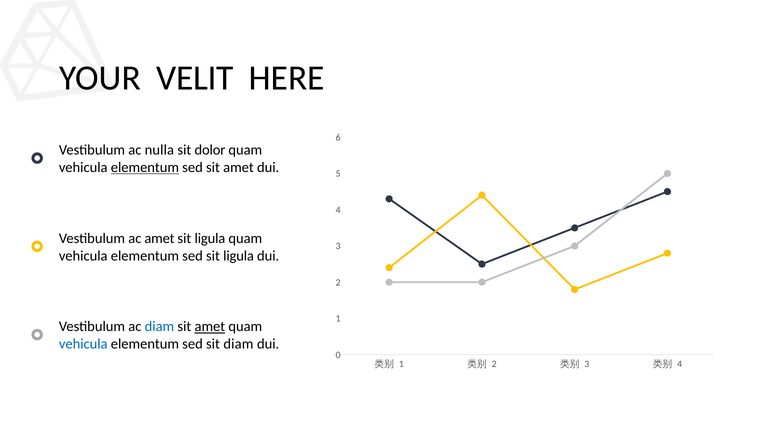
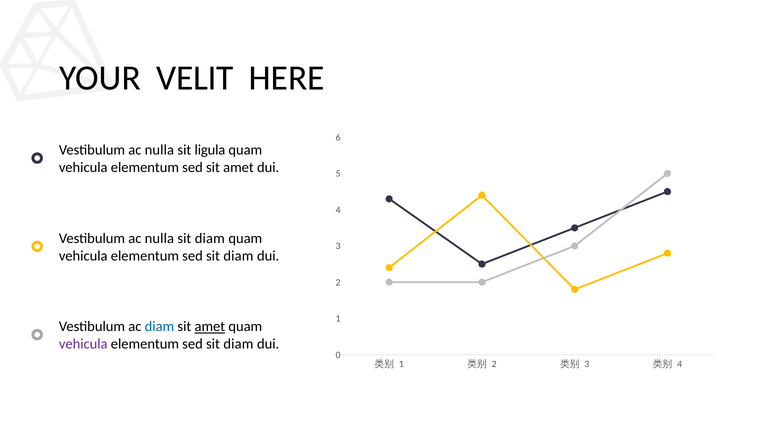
dolor: dolor -> ligula
elementum at (145, 167) underline: present -> none
amet at (160, 238): amet -> nulla
ligula at (210, 238): ligula -> diam
ligula at (239, 256): ligula -> diam
vehicula at (83, 344) colour: blue -> purple
